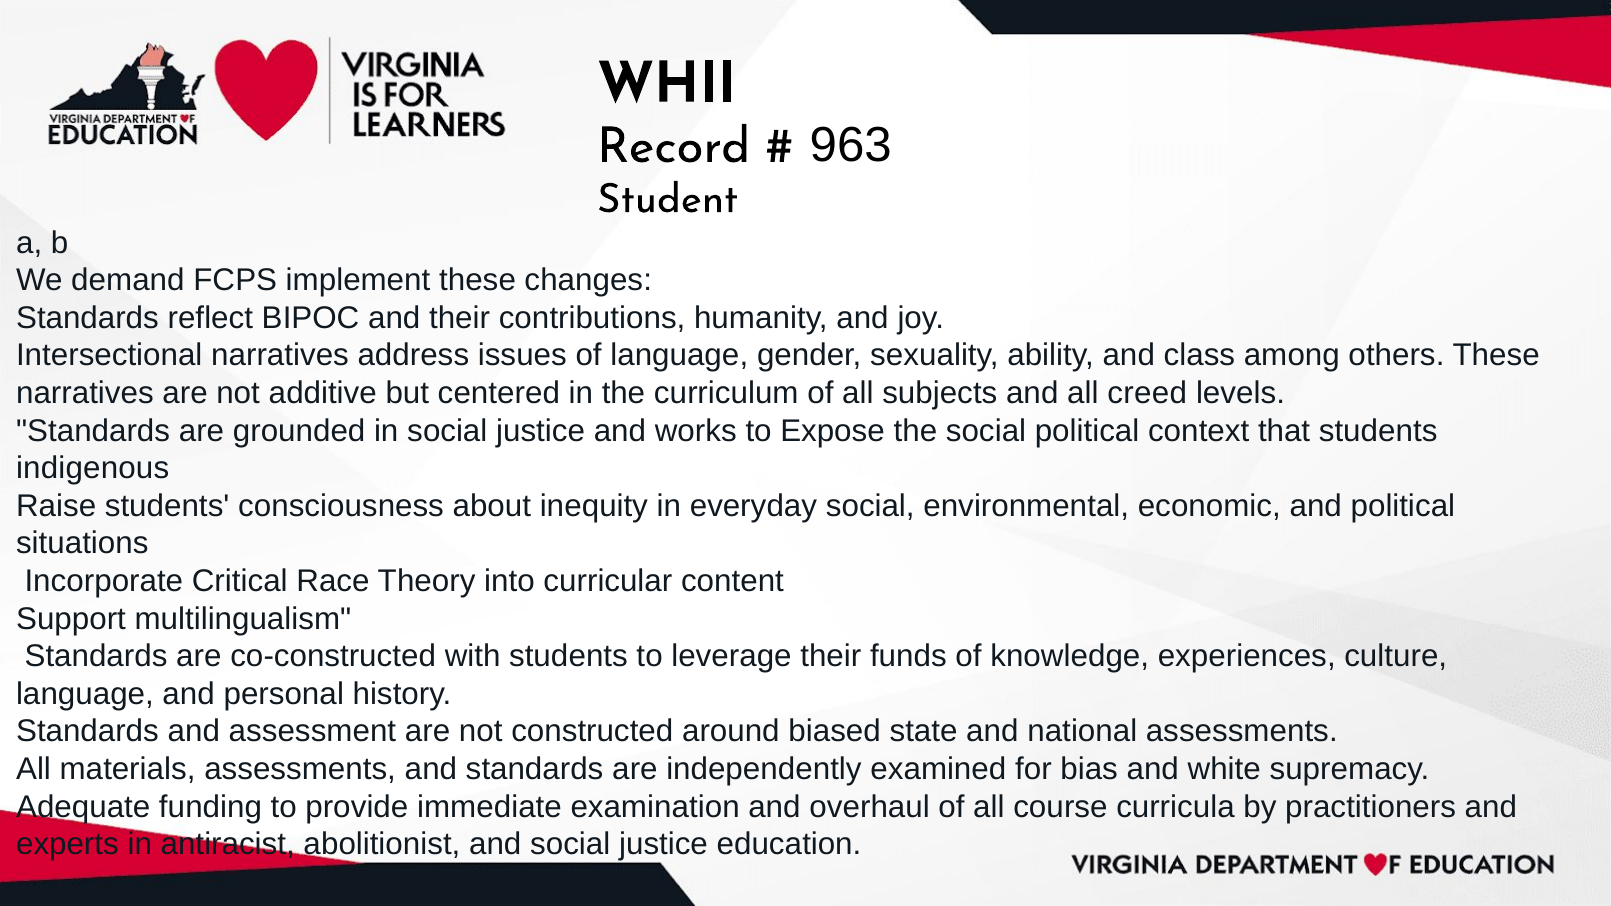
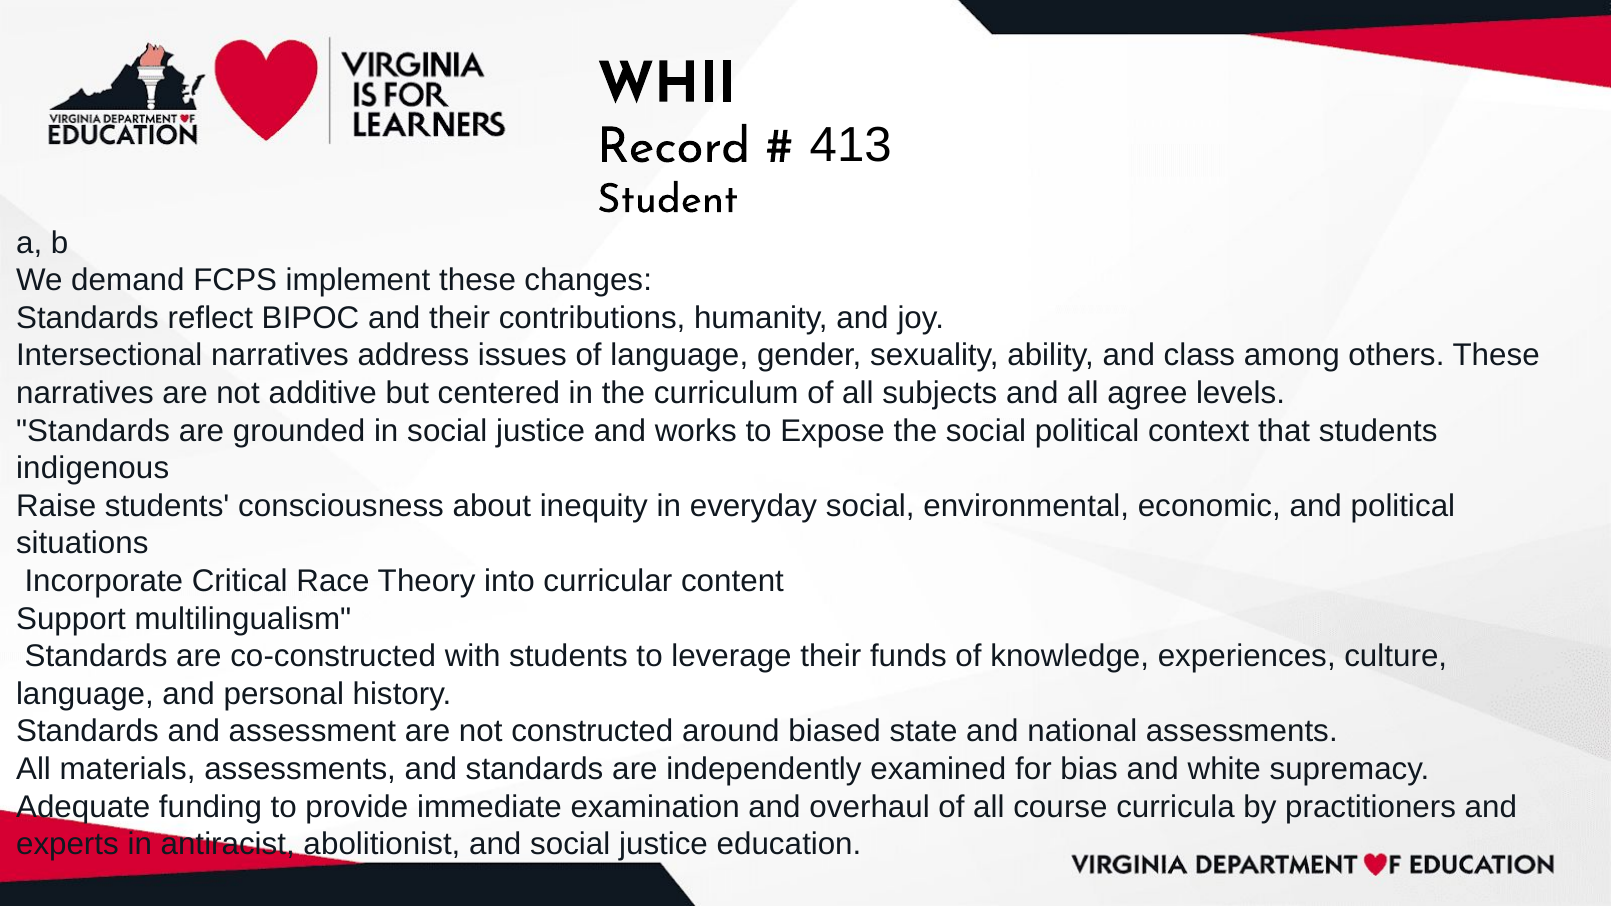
963: 963 -> 413
creed: creed -> agree
